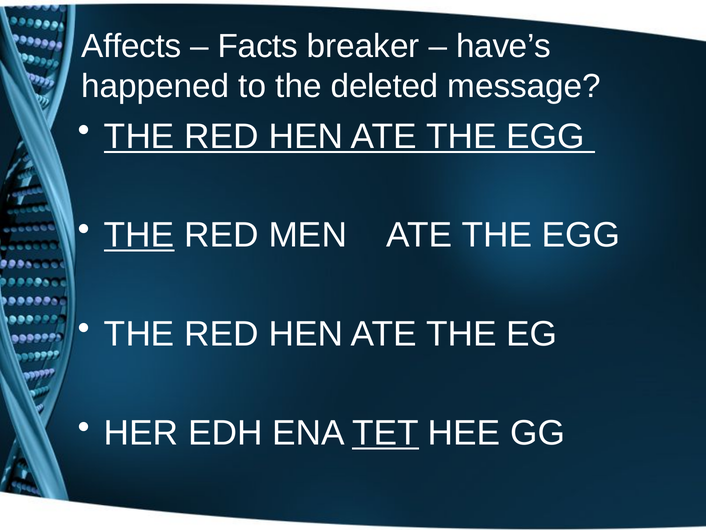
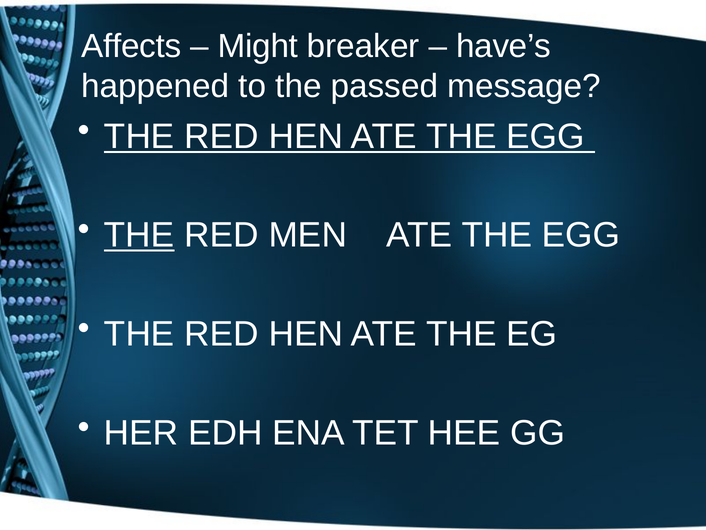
Facts: Facts -> Might
deleted: deleted -> passed
TET underline: present -> none
